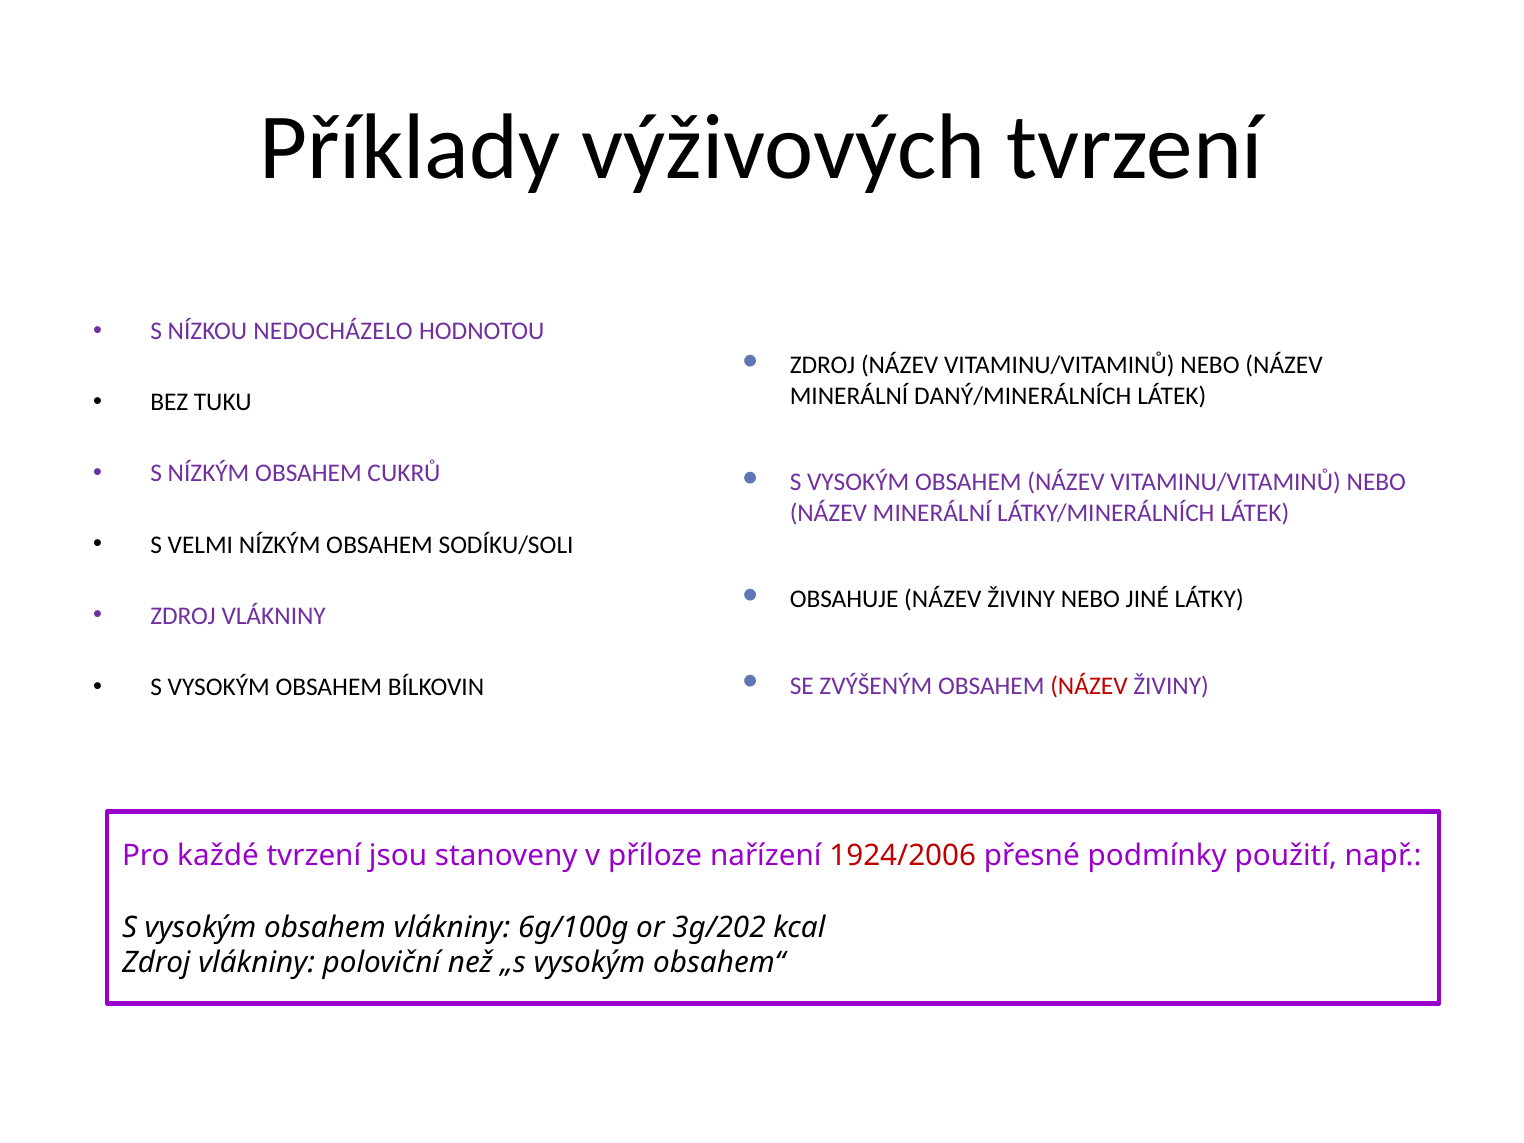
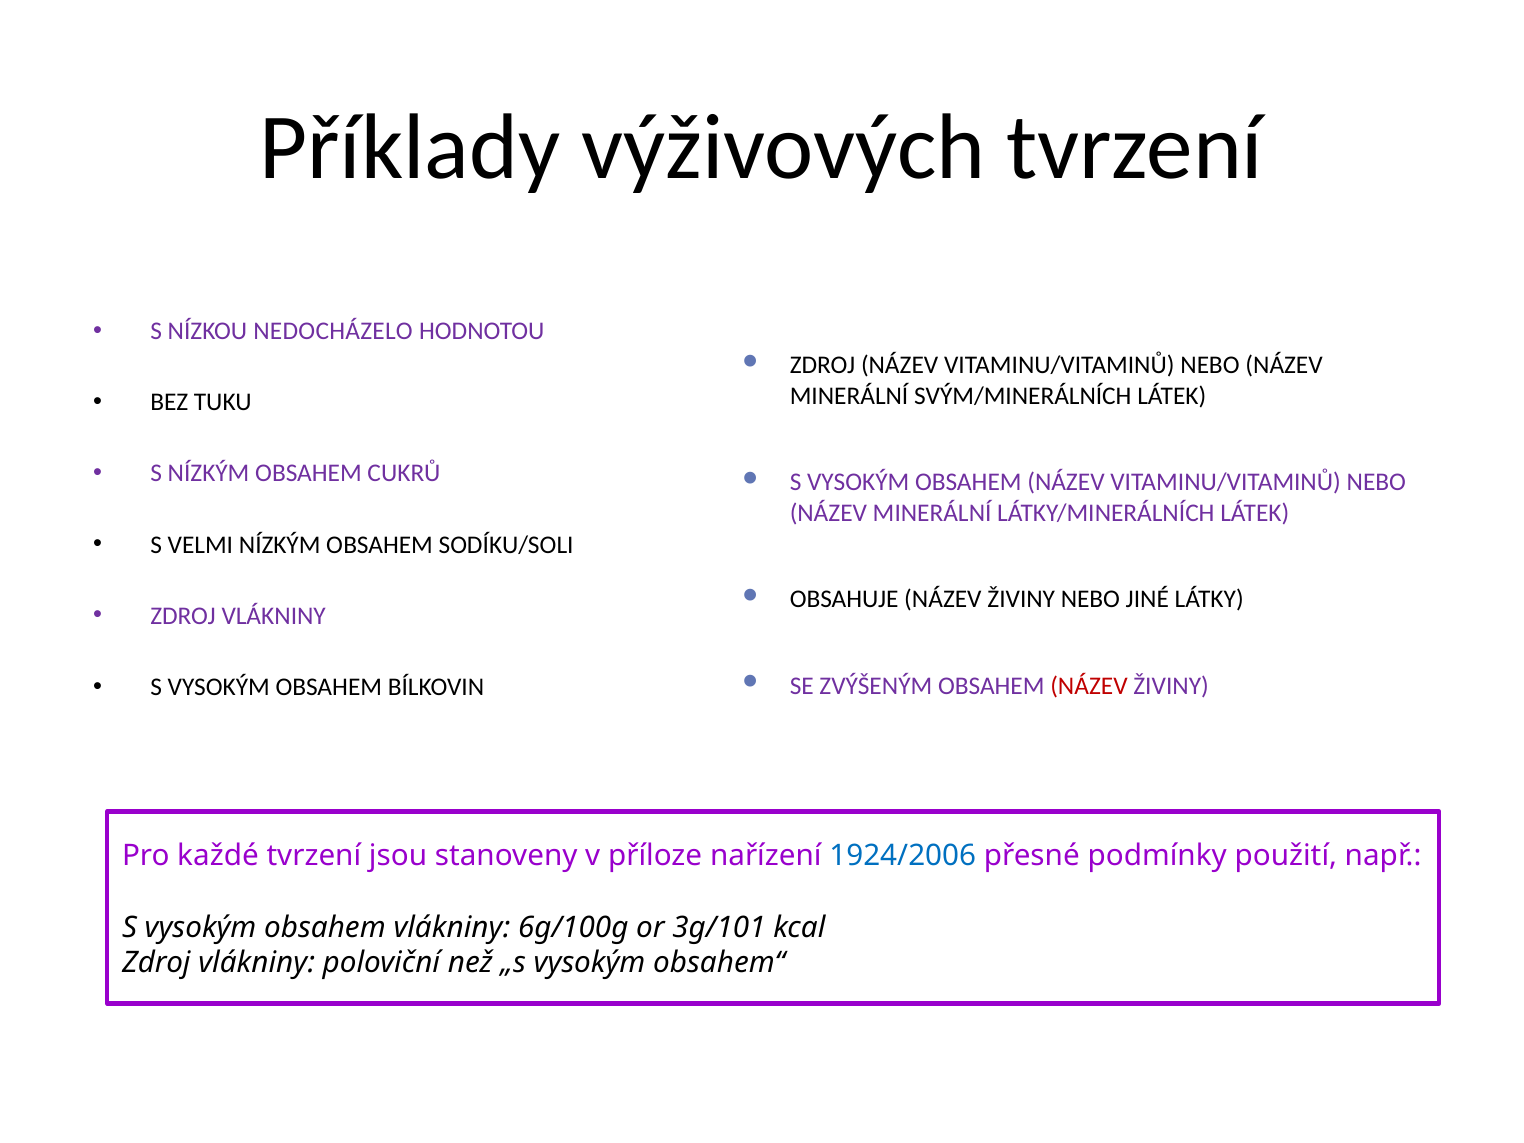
DANÝ/MINERÁLNÍCH: DANÝ/MINERÁLNÍCH -> SVÝM/MINERÁLNÍCH
1924/2006 colour: red -> blue
3g/202: 3g/202 -> 3g/101
